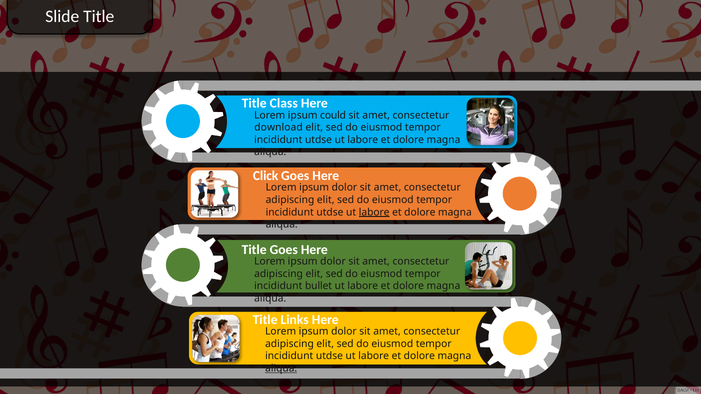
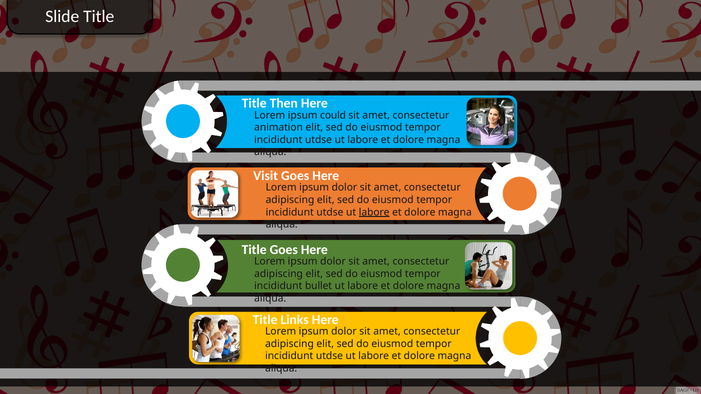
Class: Class -> Then
download: download -> animation
Click: Click -> Visit
aliqua at (281, 369) underline: present -> none
